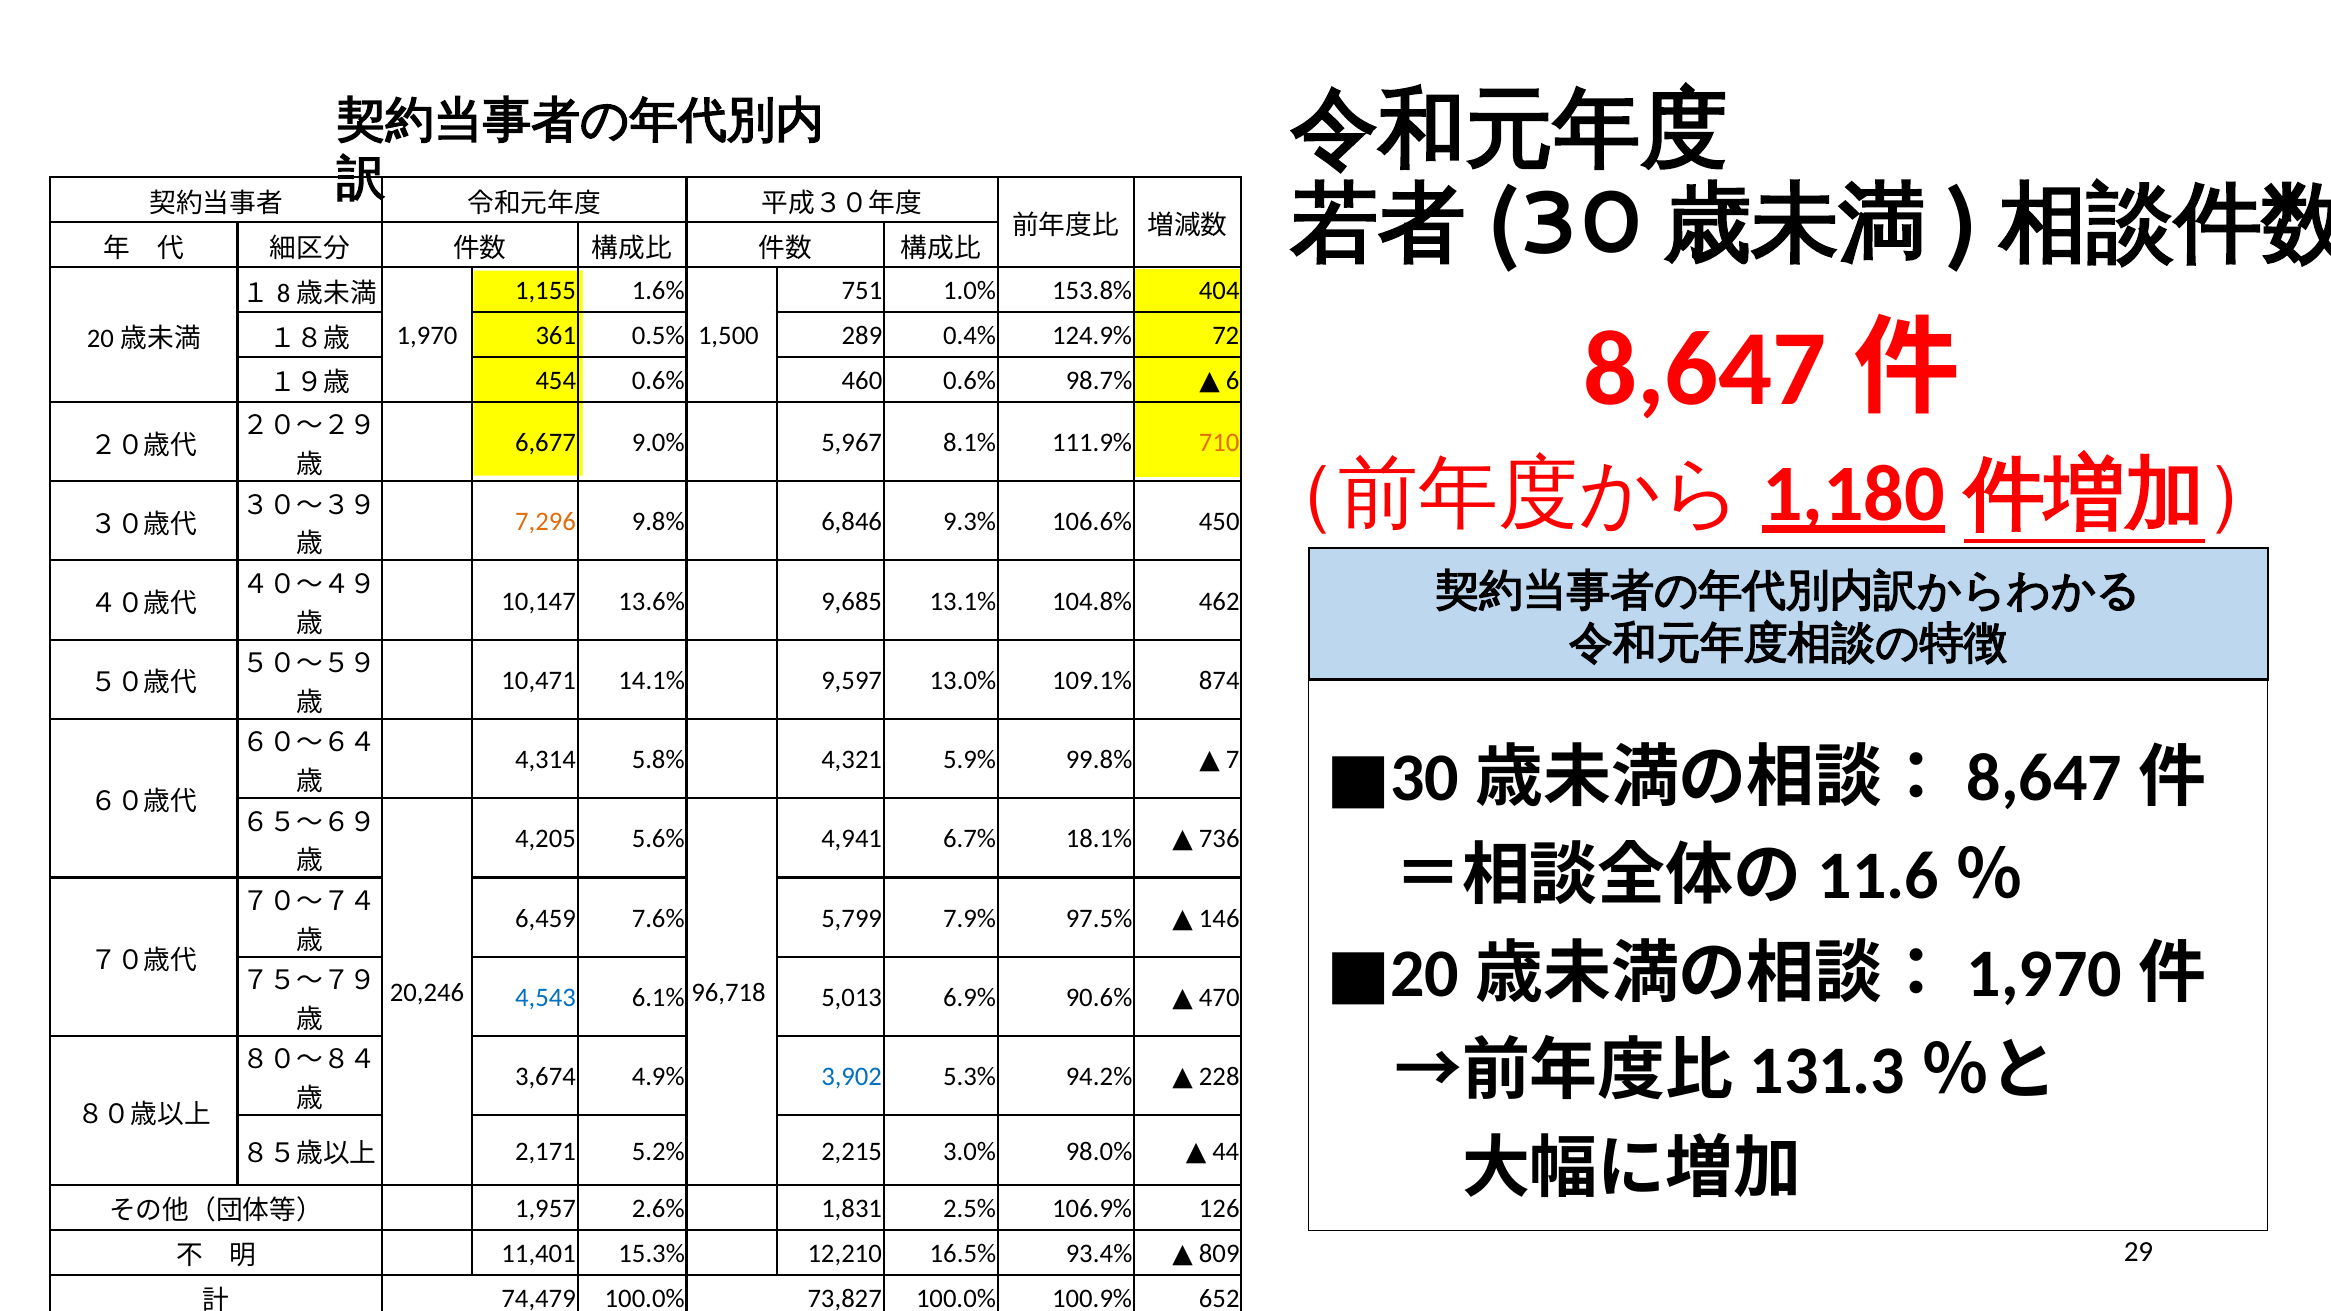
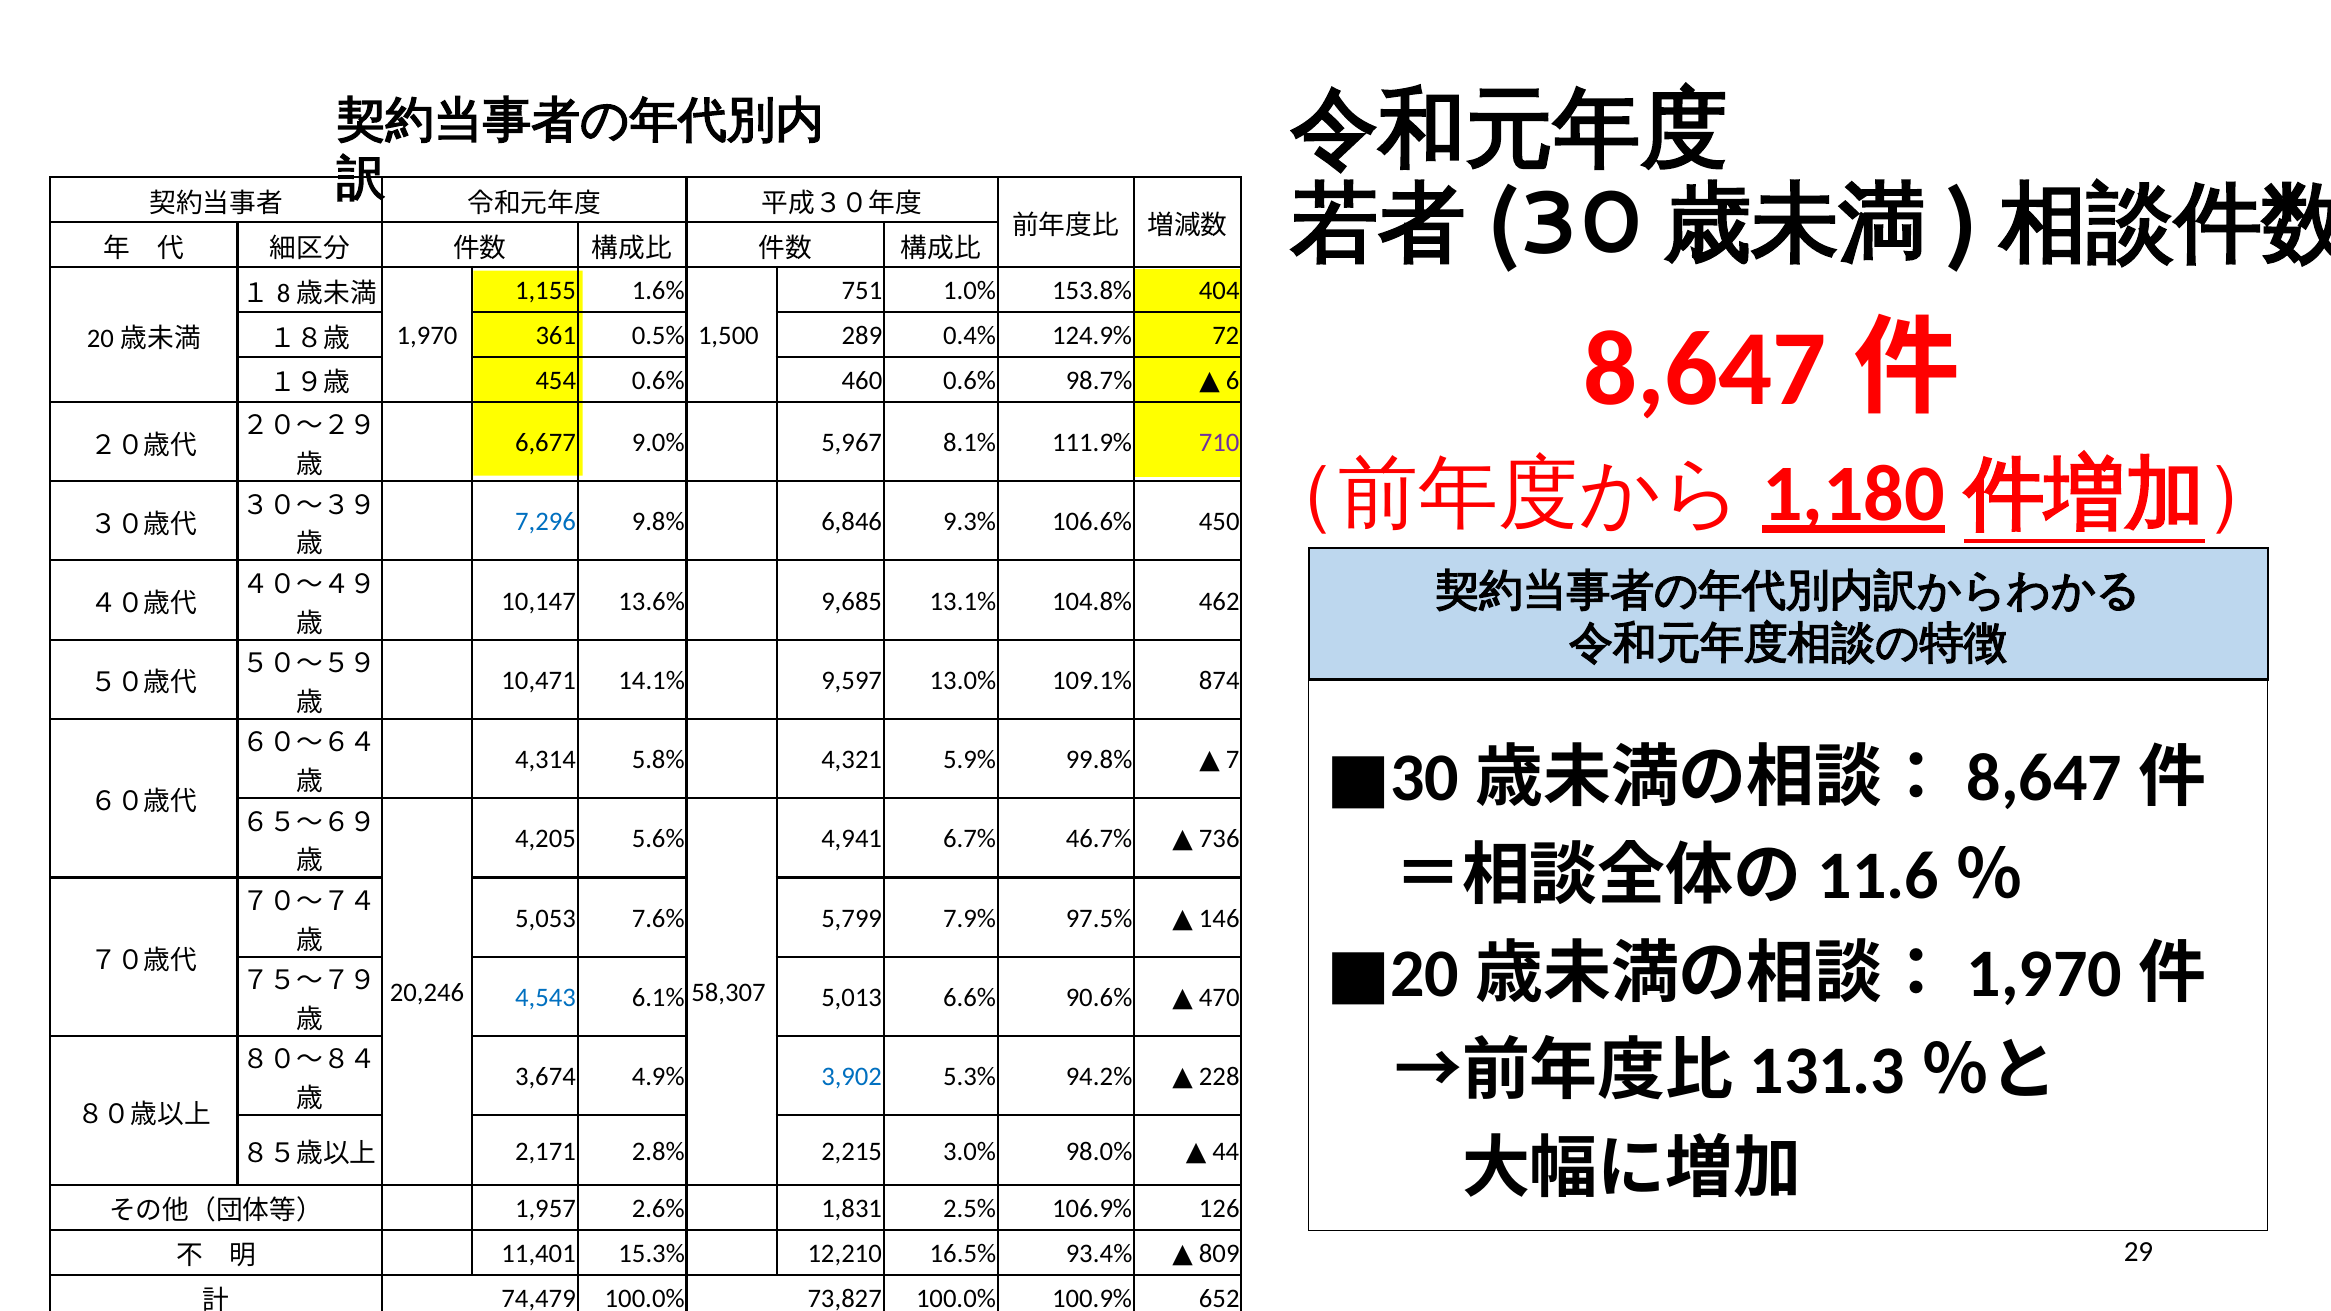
710 colour: orange -> purple
7,296 colour: orange -> blue
18.1%: 18.1% -> 46.7%
6,459: 6,459 -> 5,053
96,718: 96,718 -> 58,307
6.9%: 6.9% -> 6.6%
5.2%: 5.2% -> 2.8%
